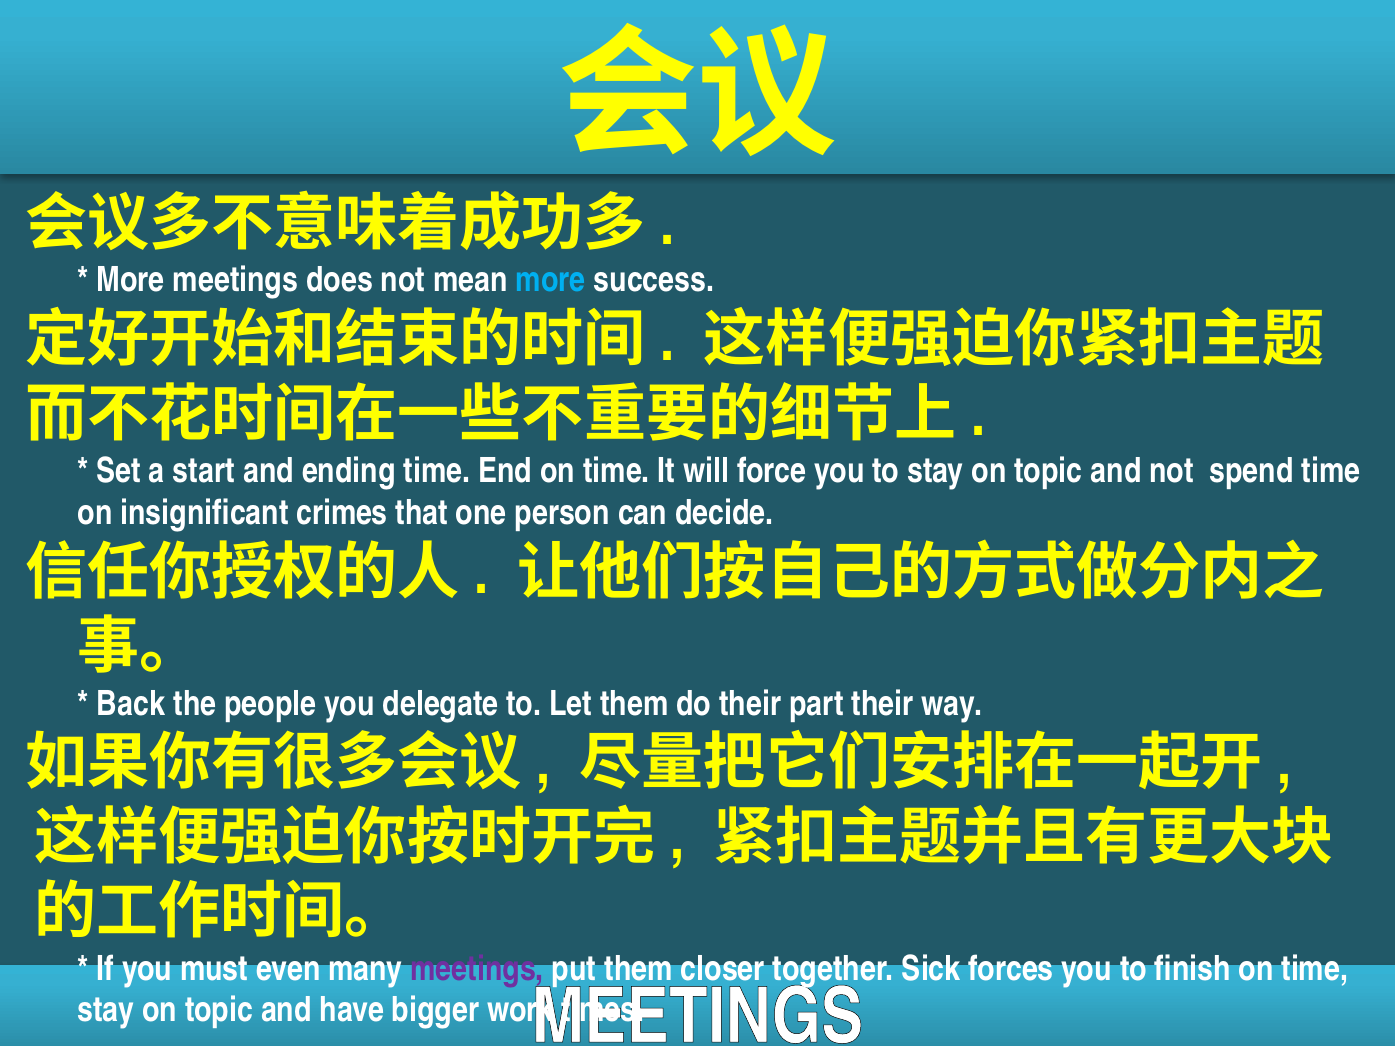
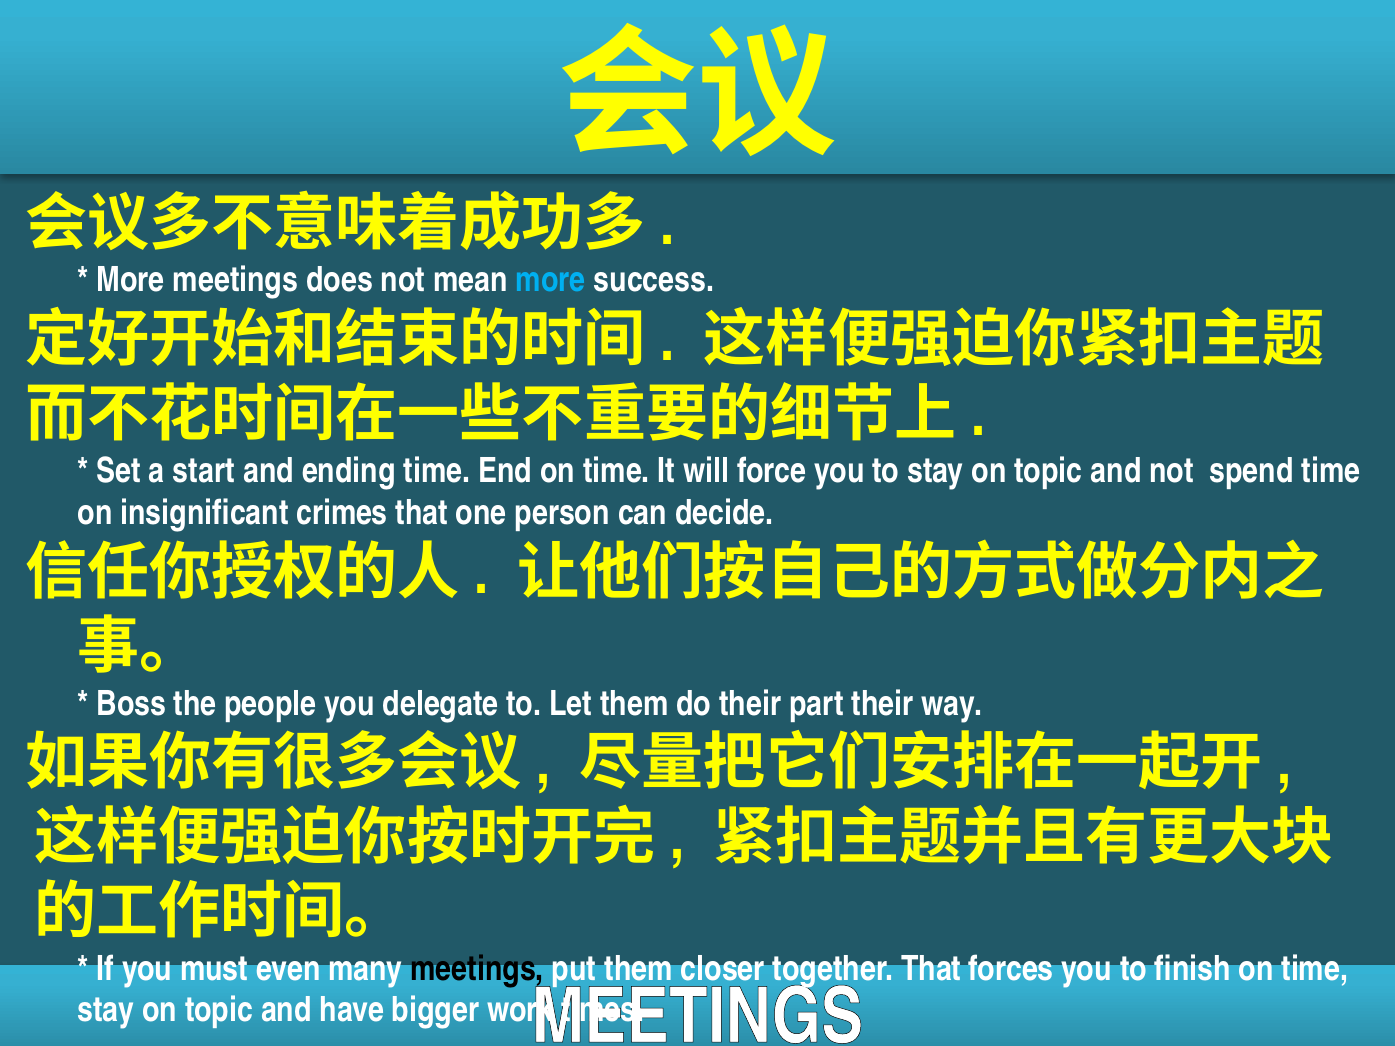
Back: Back -> Boss
meetings at (477, 969) colour: purple -> black
together Sick: Sick -> That
